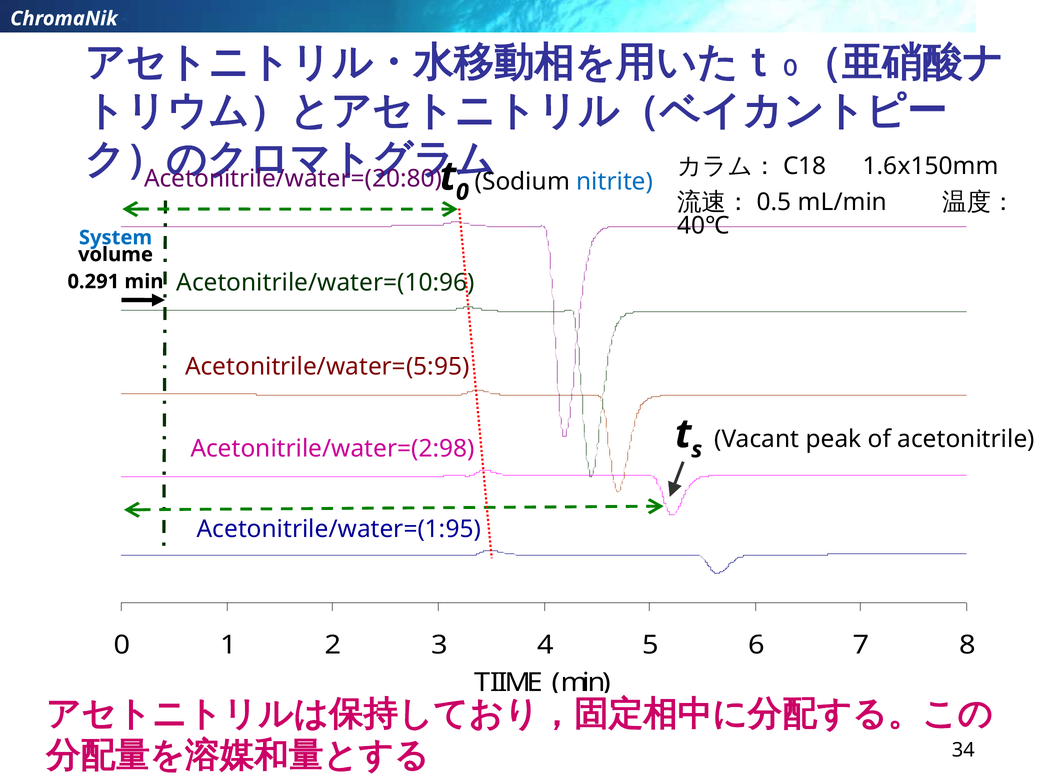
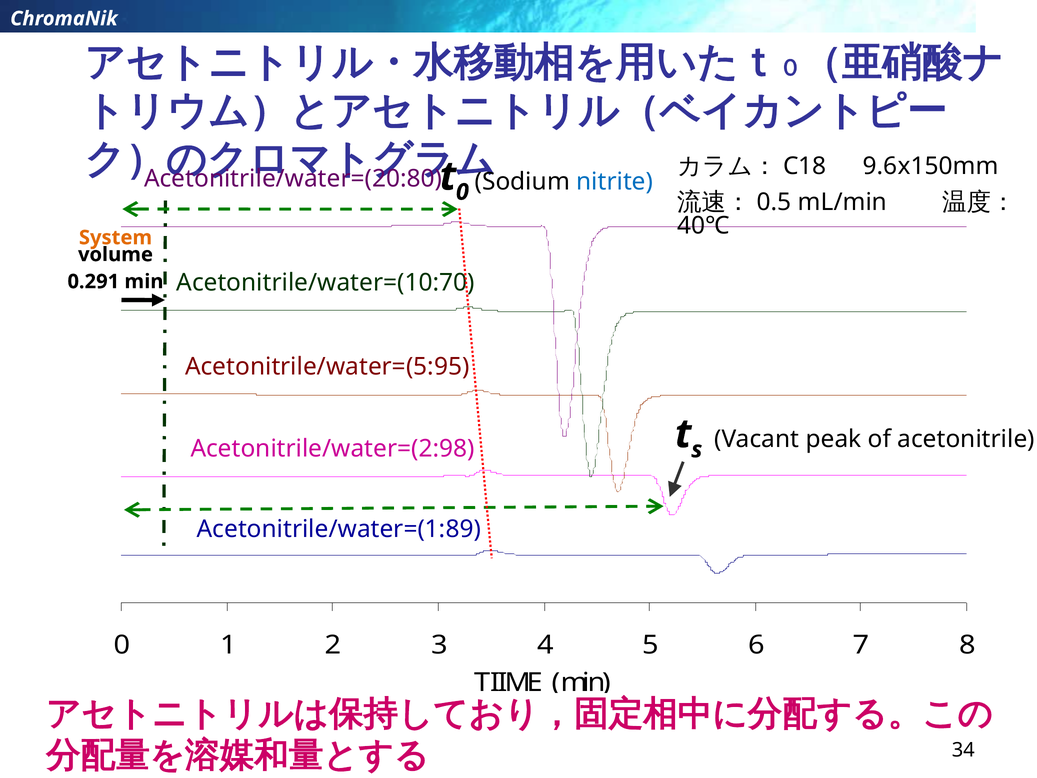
1.6x150mm: 1.6x150mm -> 9.6x150mm
System colour: blue -> orange
Acetonitrile/water=(10:96: Acetonitrile/water=(10:96 -> Acetonitrile/water=(10:70
Acetonitrile/water=(1:95: Acetonitrile/water=(1:95 -> Acetonitrile/water=(1:89
